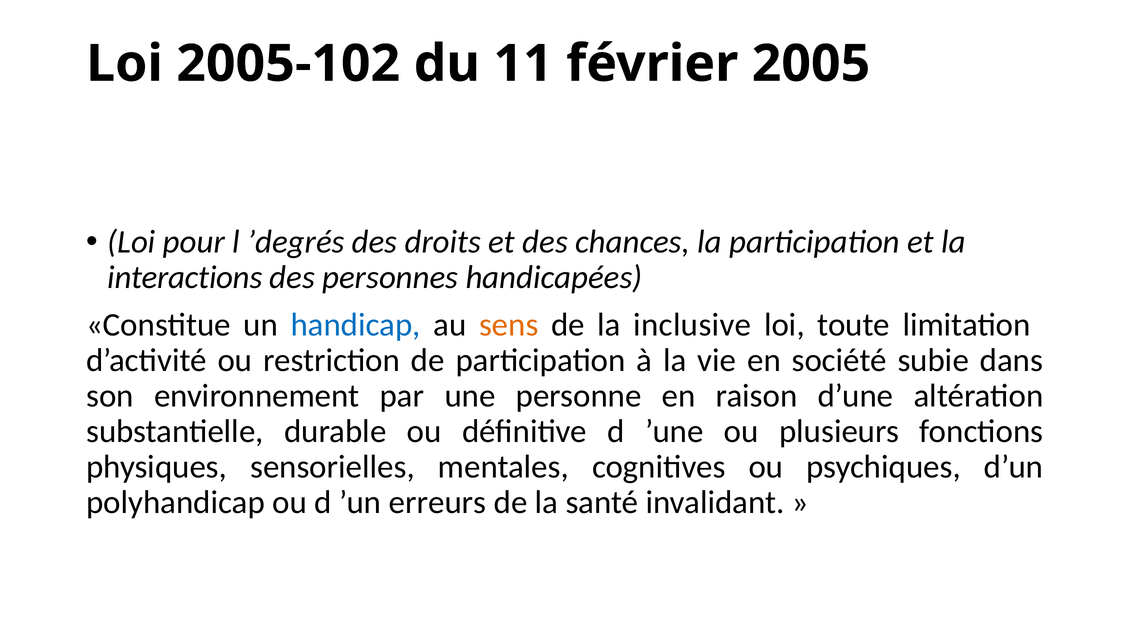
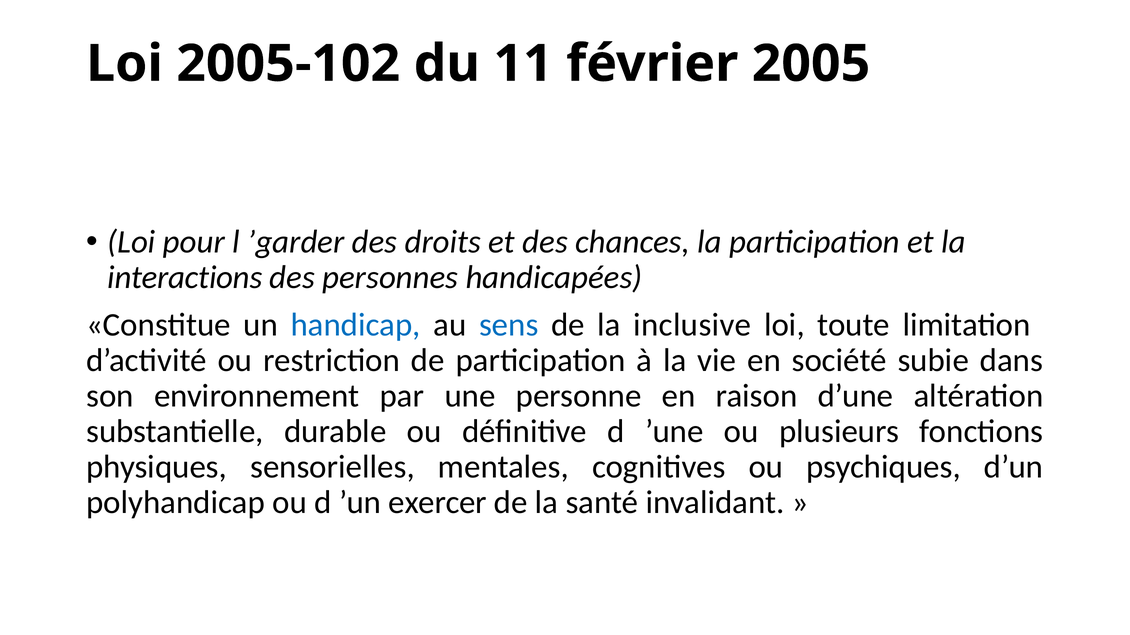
’degrés: ’degrés -> ’garder
sens colour: orange -> blue
erreurs: erreurs -> exercer
